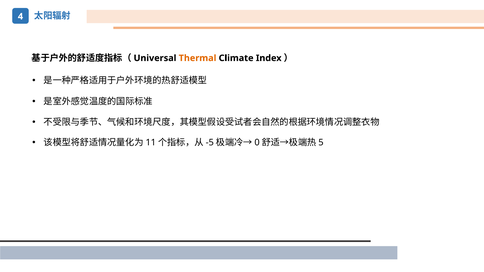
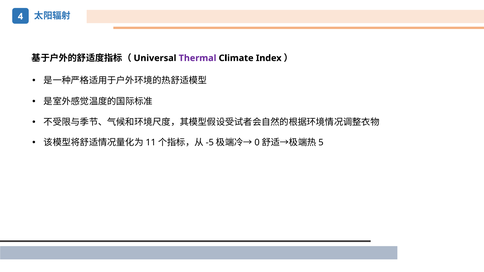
Thermal colour: orange -> purple
